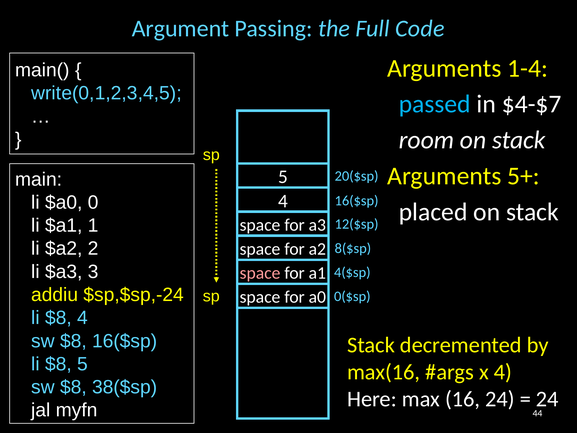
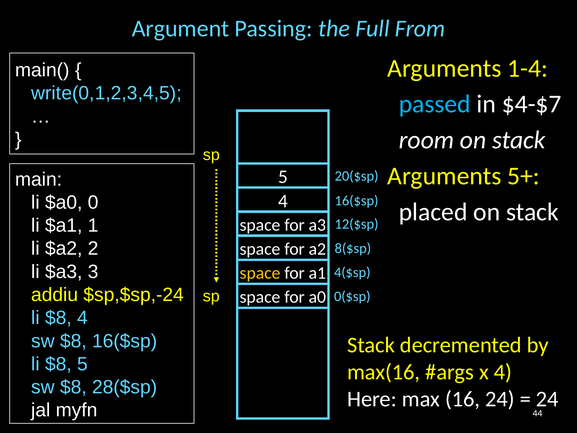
Code: Code -> From
space at (260, 273) colour: pink -> yellow
38($sp: 38($sp -> 28($sp
